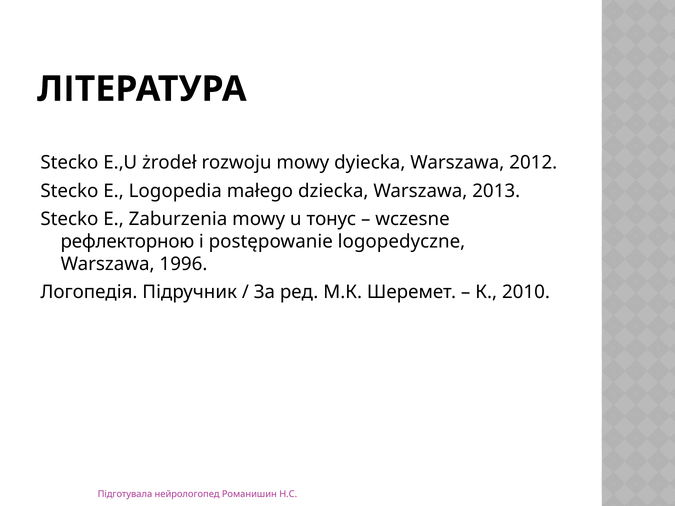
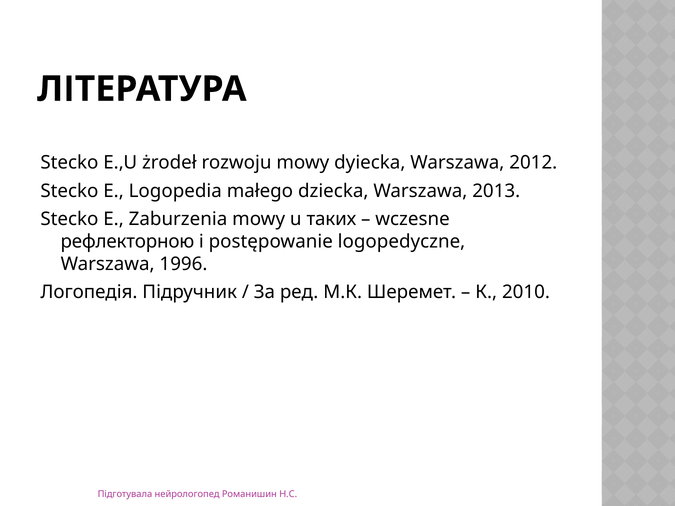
тонус: тонус -> таких
